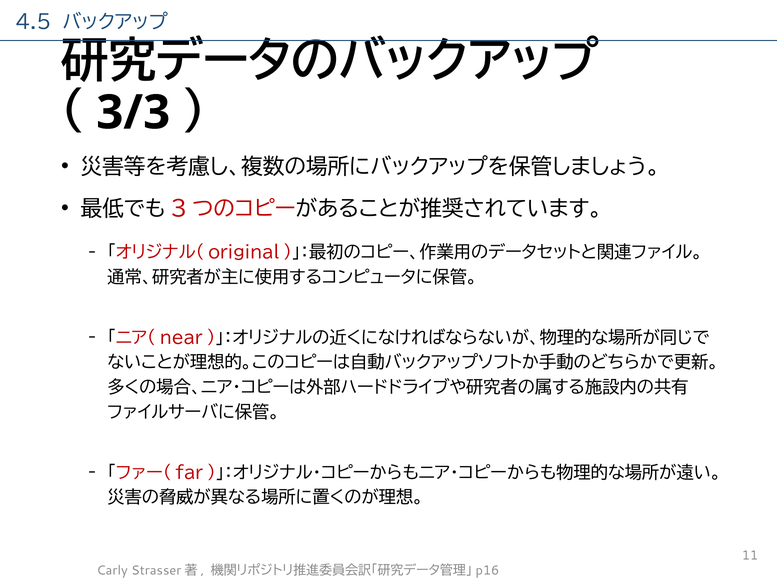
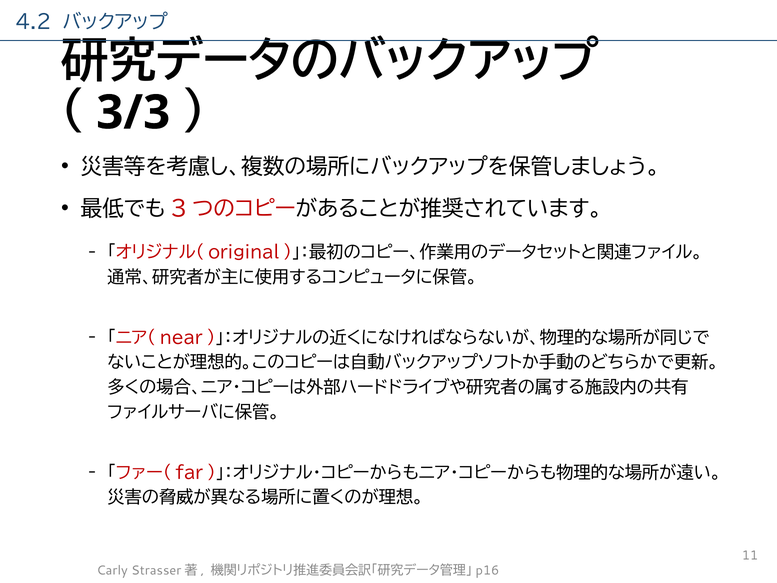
4.5: 4.5 -> 4.2
